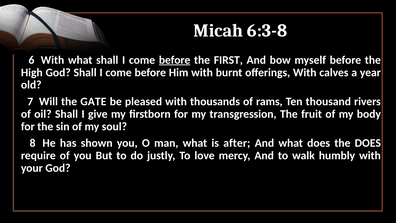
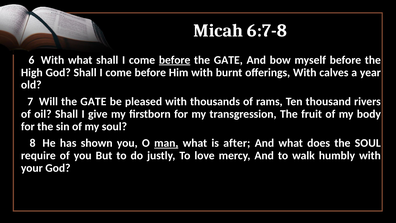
6:3-8: 6:3-8 -> 6:7-8
FIRST at (228, 60): FIRST -> GATE
man underline: none -> present
the DOES: DOES -> SOUL
